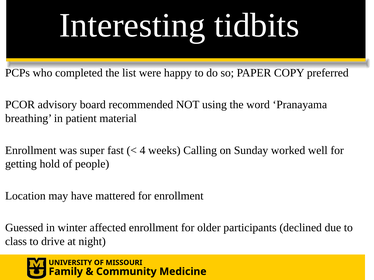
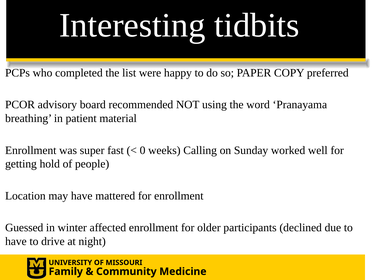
4: 4 -> 0
class at (16, 242): class -> have
